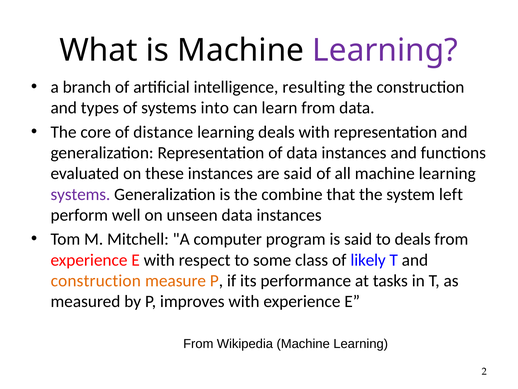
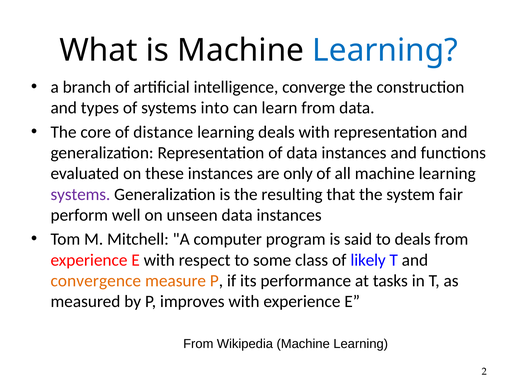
Learning at (385, 50) colour: purple -> blue
resulting: resulting -> converge
are said: said -> only
combine: combine -> resulting
left: left -> fair
construction at (96, 280): construction -> convergence
